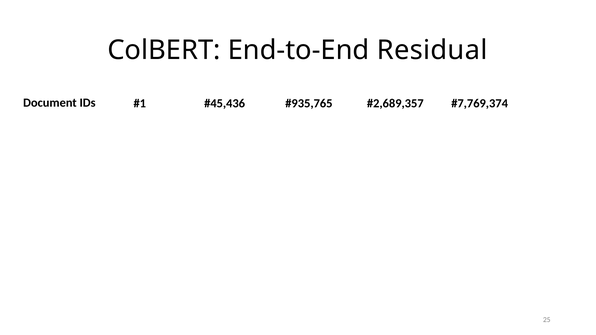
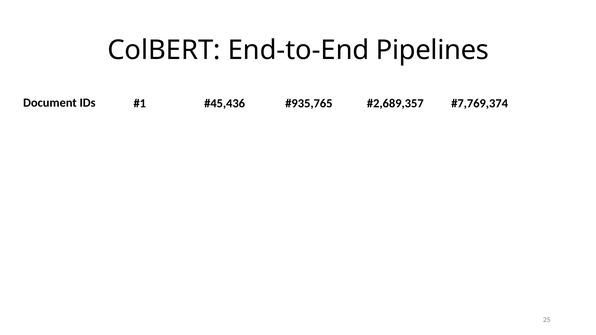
Residual: Residual -> Pipelines
